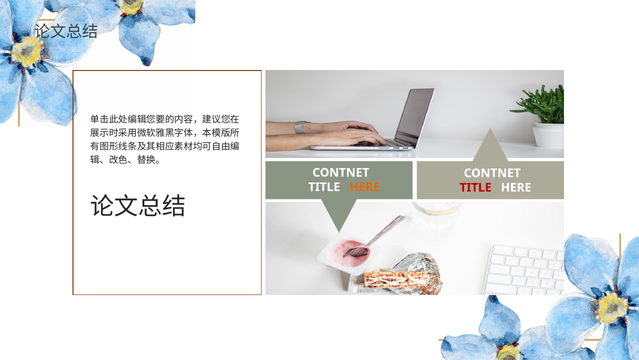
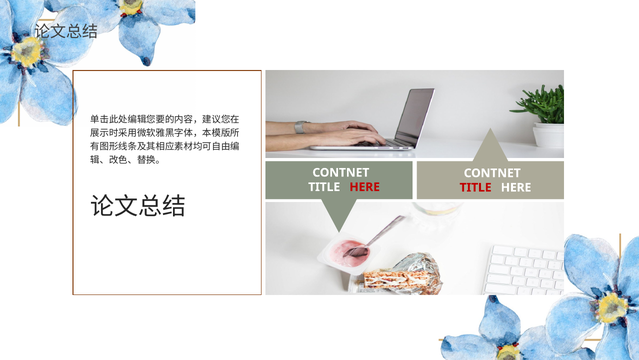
HERE at (365, 187) colour: orange -> red
